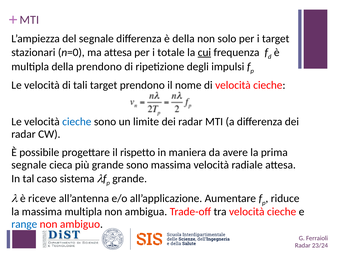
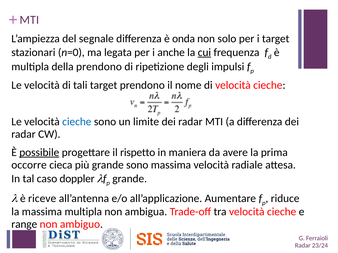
è della: della -> onda
ma attesa: attesa -> legata
totale: totale -> anche
possibile underline: none -> present
segnale at (29, 165): segnale -> occorre
sistema: sistema -> doppler
range colour: blue -> black
